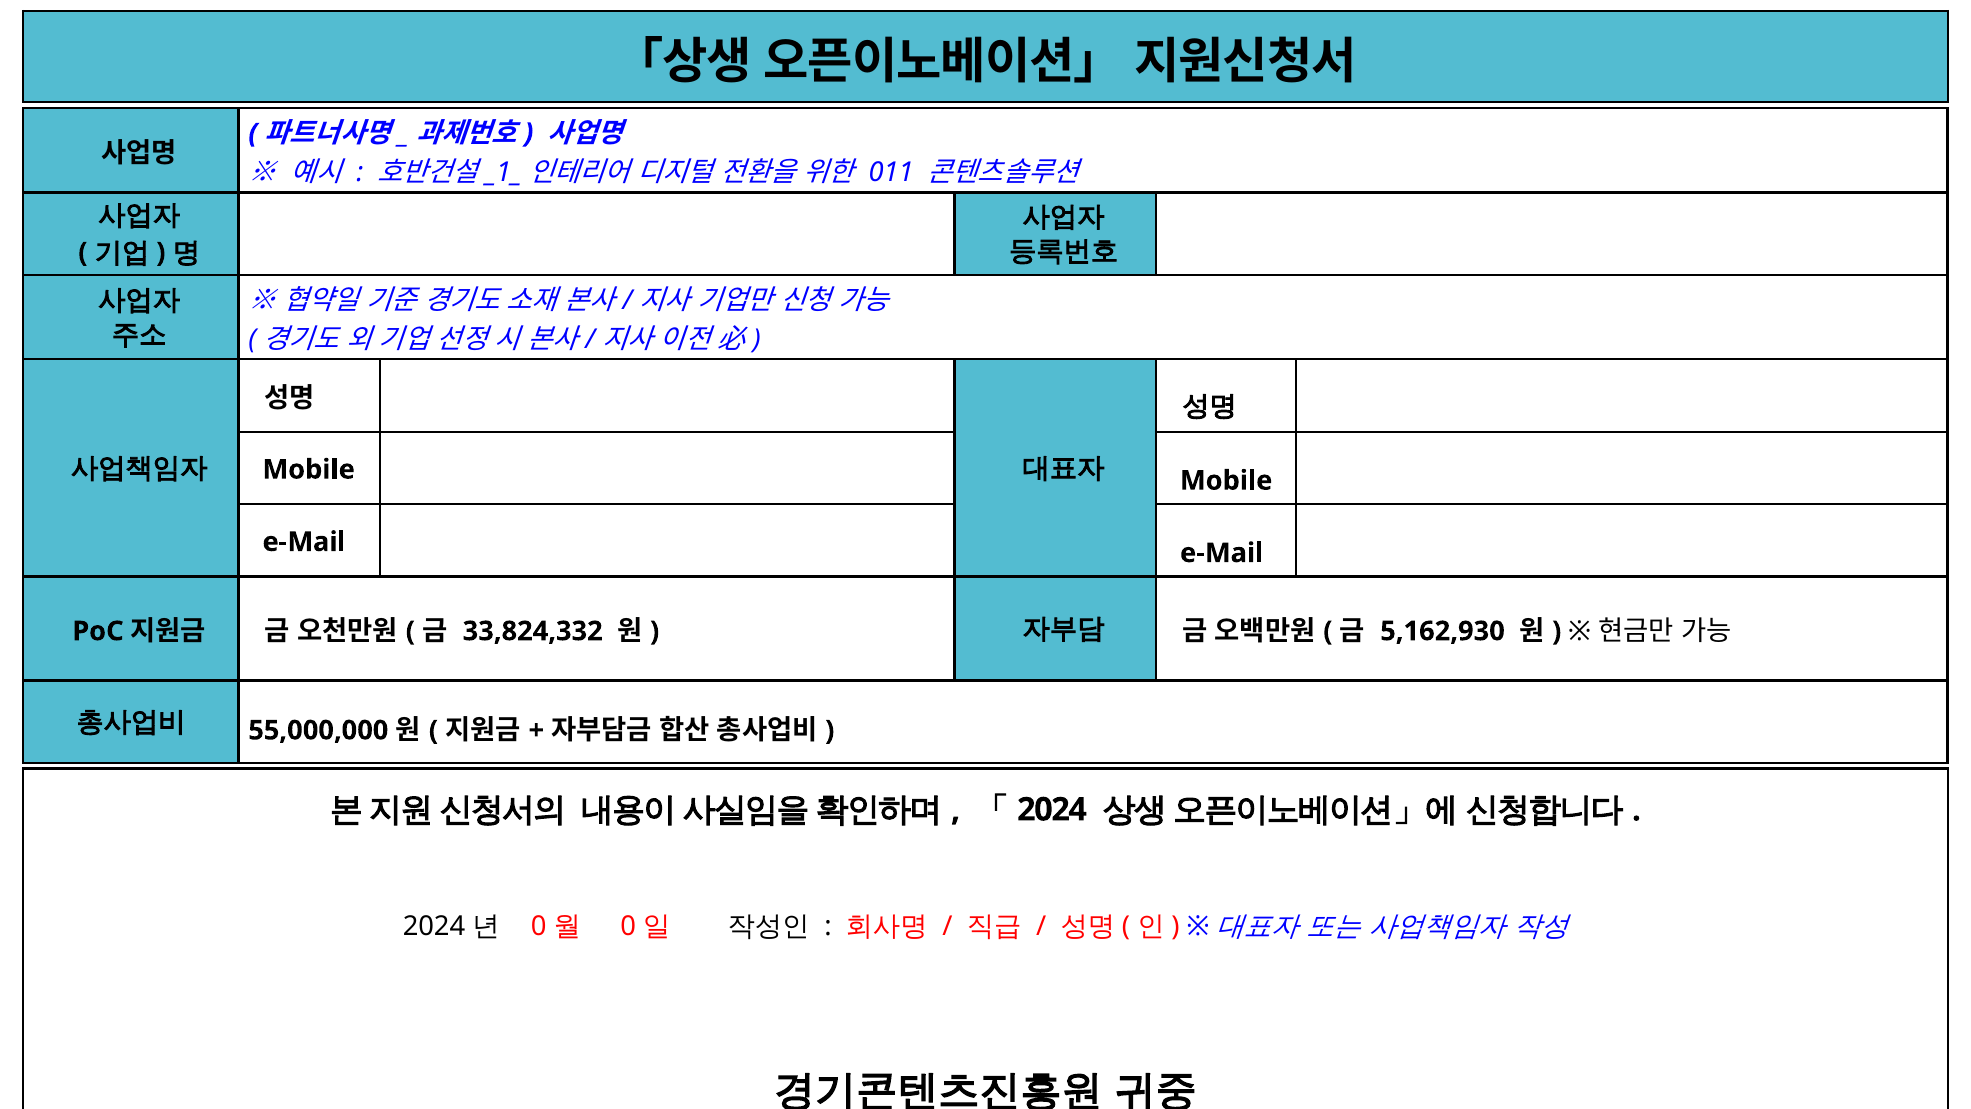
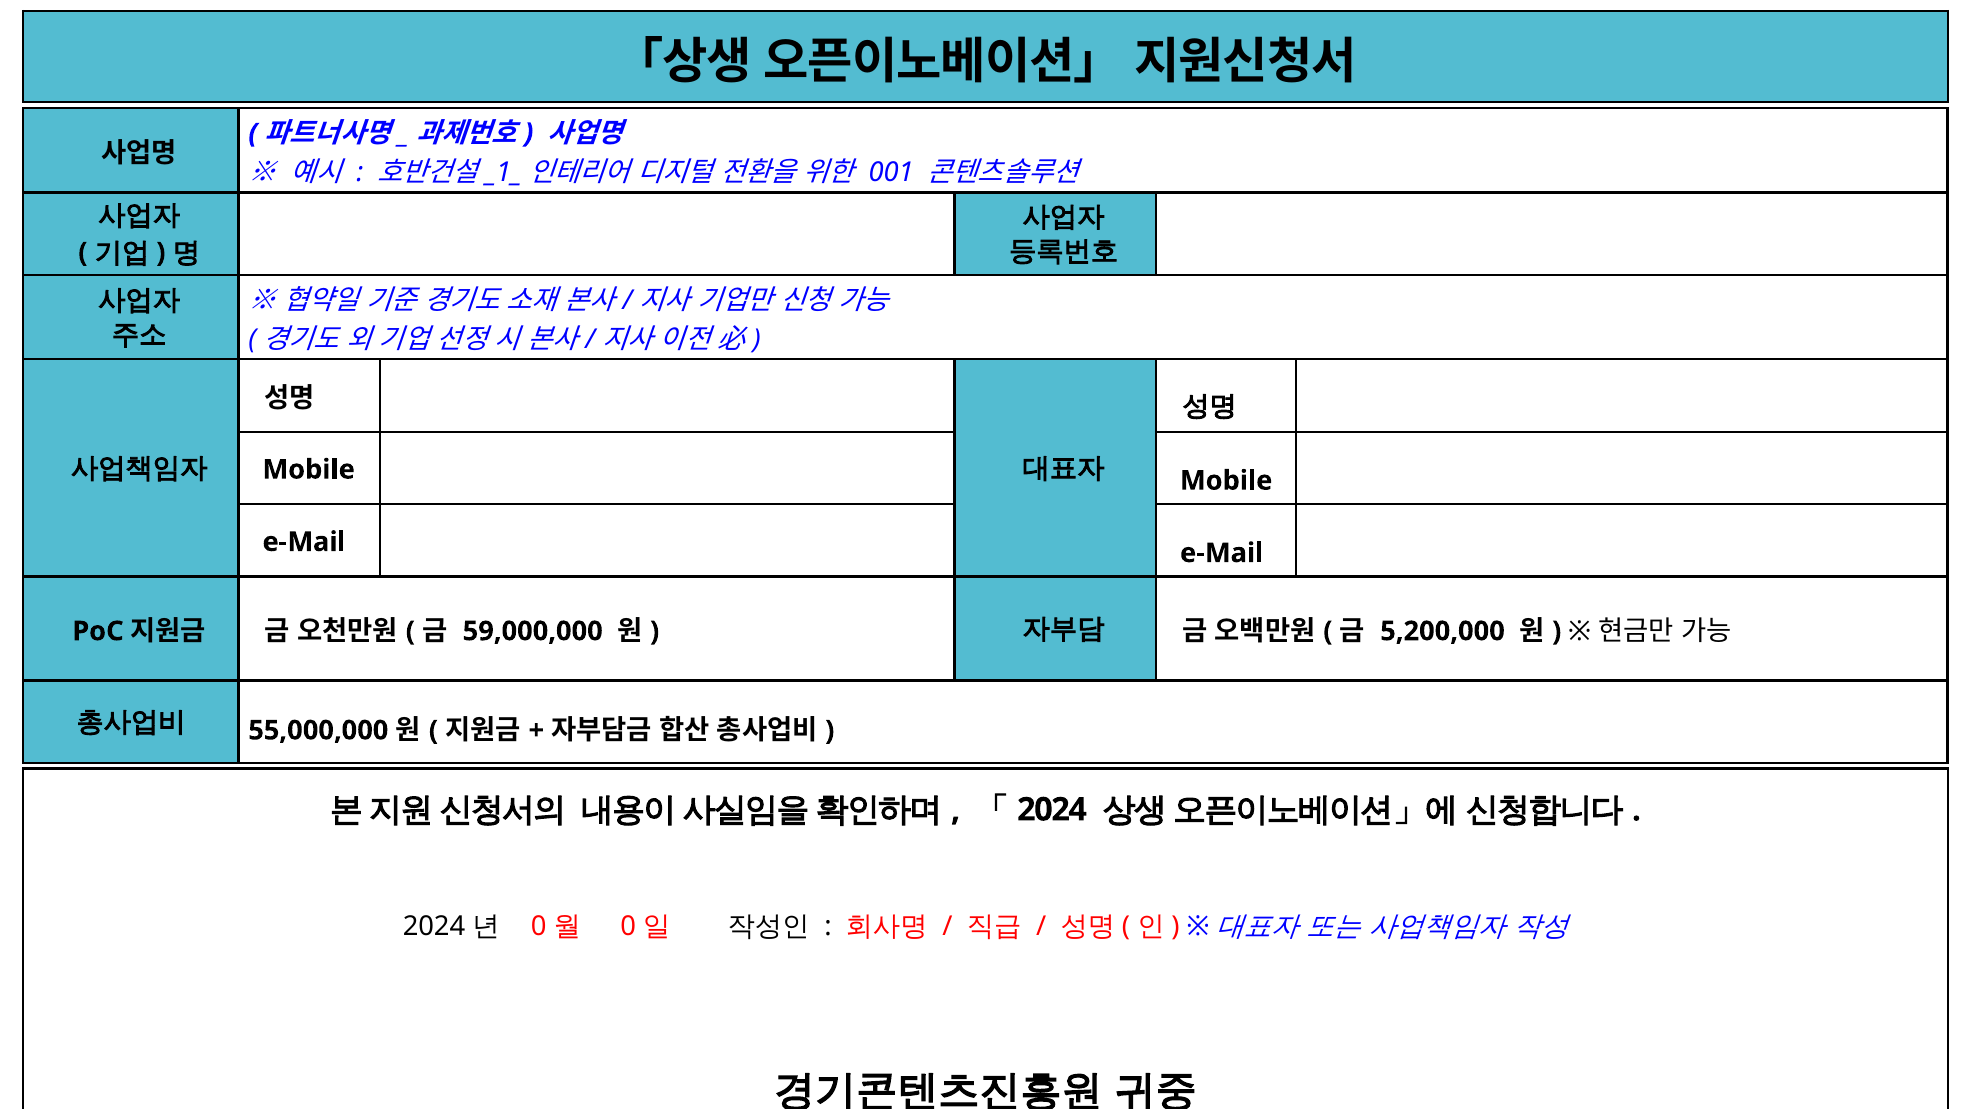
011: 011 -> 001
33,824,332: 33,824,332 -> 59,000,000
5,162,930: 5,162,930 -> 5,200,000
